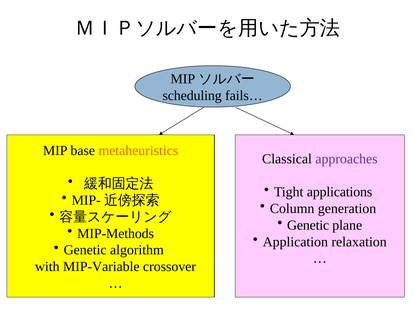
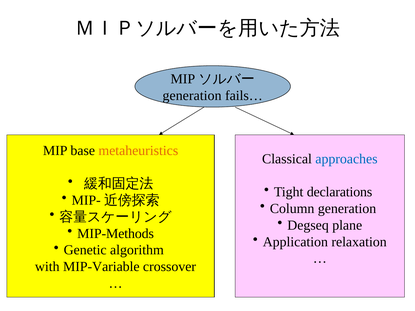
scheduling at (192, 96): scheduling -> generation
approaches colour: purple -> blue
applications: applications -> declarations
Genetic at (308, 225): Genetic -> Degseq
